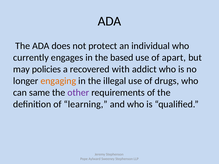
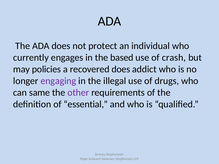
apart: apart -> crash
recovered with: with -> does
engaging colour: orange -> purple
learning: learning -> essential
